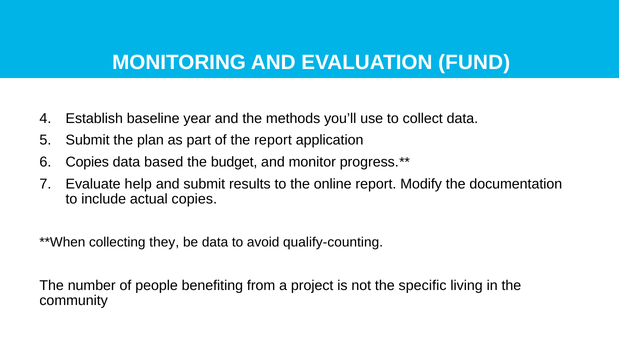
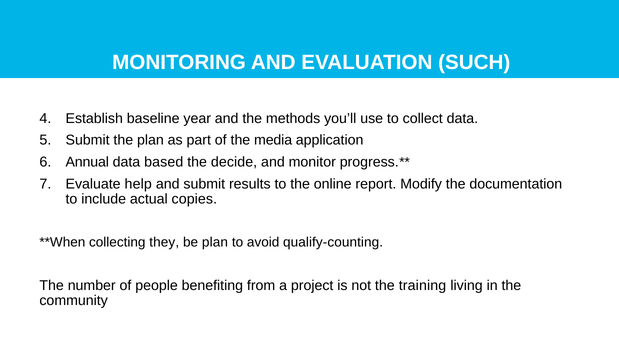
FUND: FUND -> SUCH
the report: report -> media
Copies at (87, 162): Copies -> Annual
budget: budget -> decide
be data: data -> plan
specific: specific -> training
